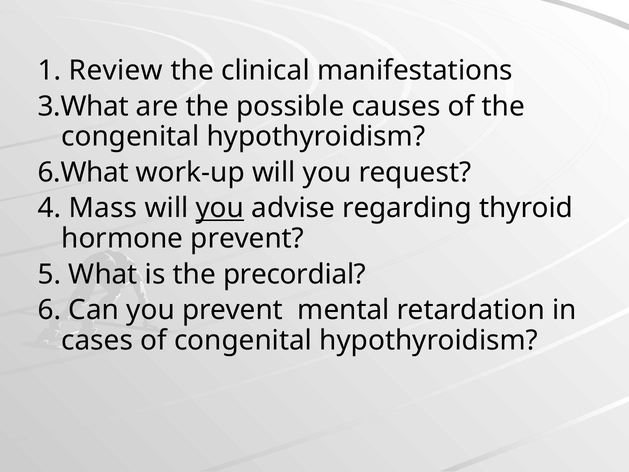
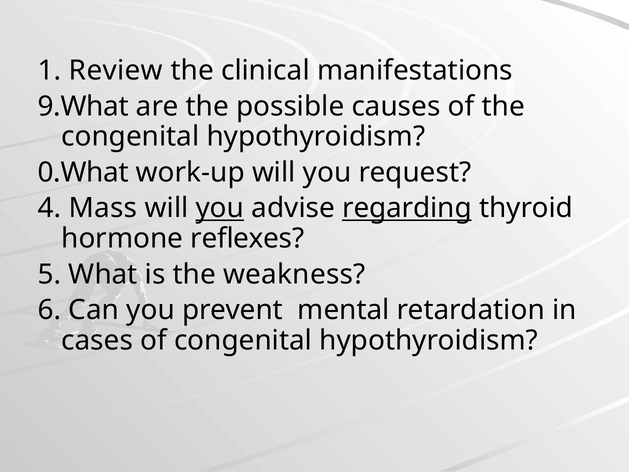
3.What: 3.What -> 9.What
6.What: 6.What -> 0.What
regarding underline: none -> present
hormone prevent: prevent -> reflexes
precordial: precordial -> weakness
